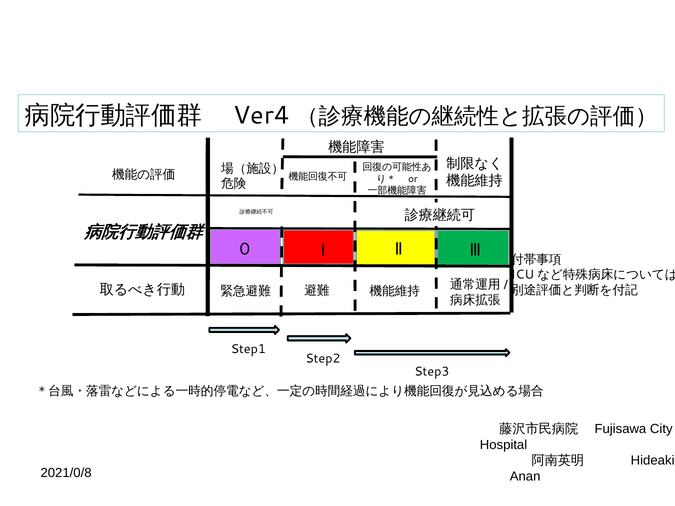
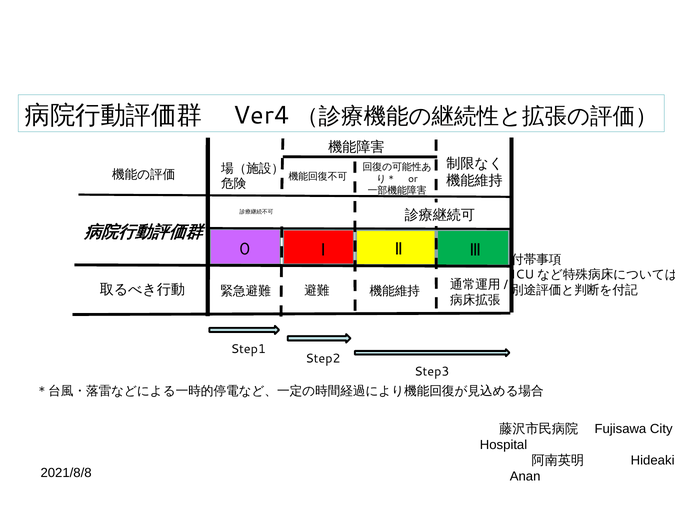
2021/0/8: 2021/0/8 -> 2021/8/8
